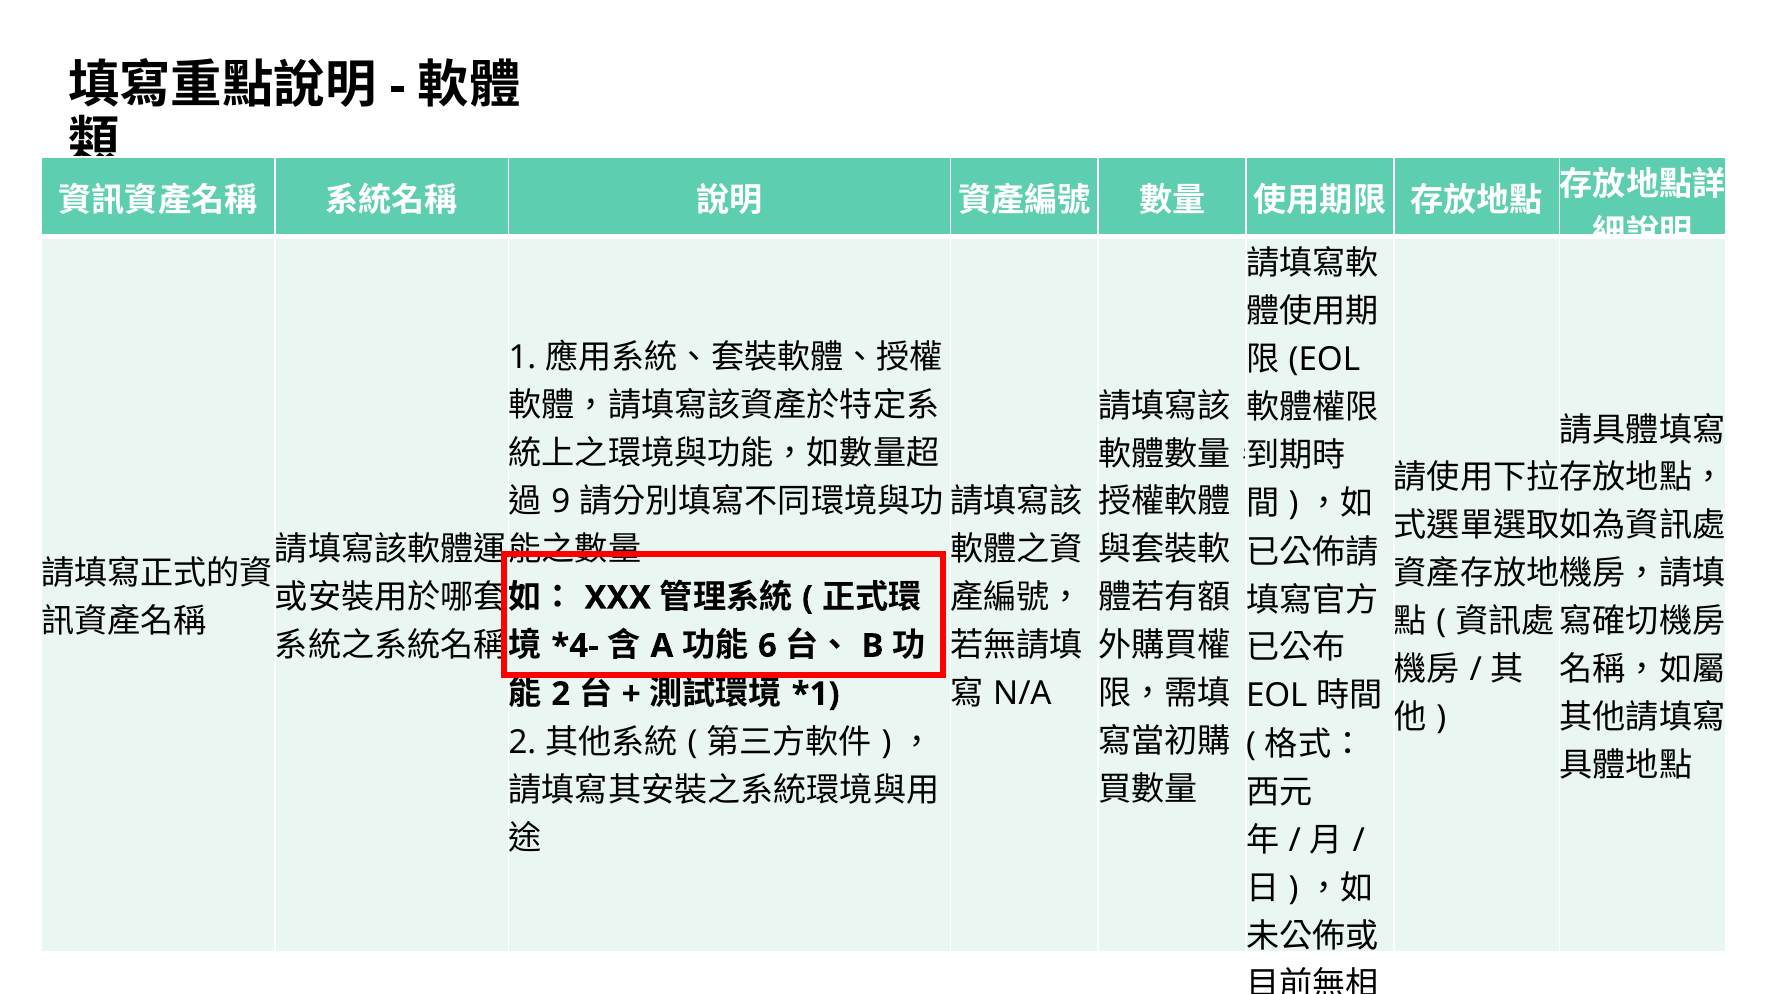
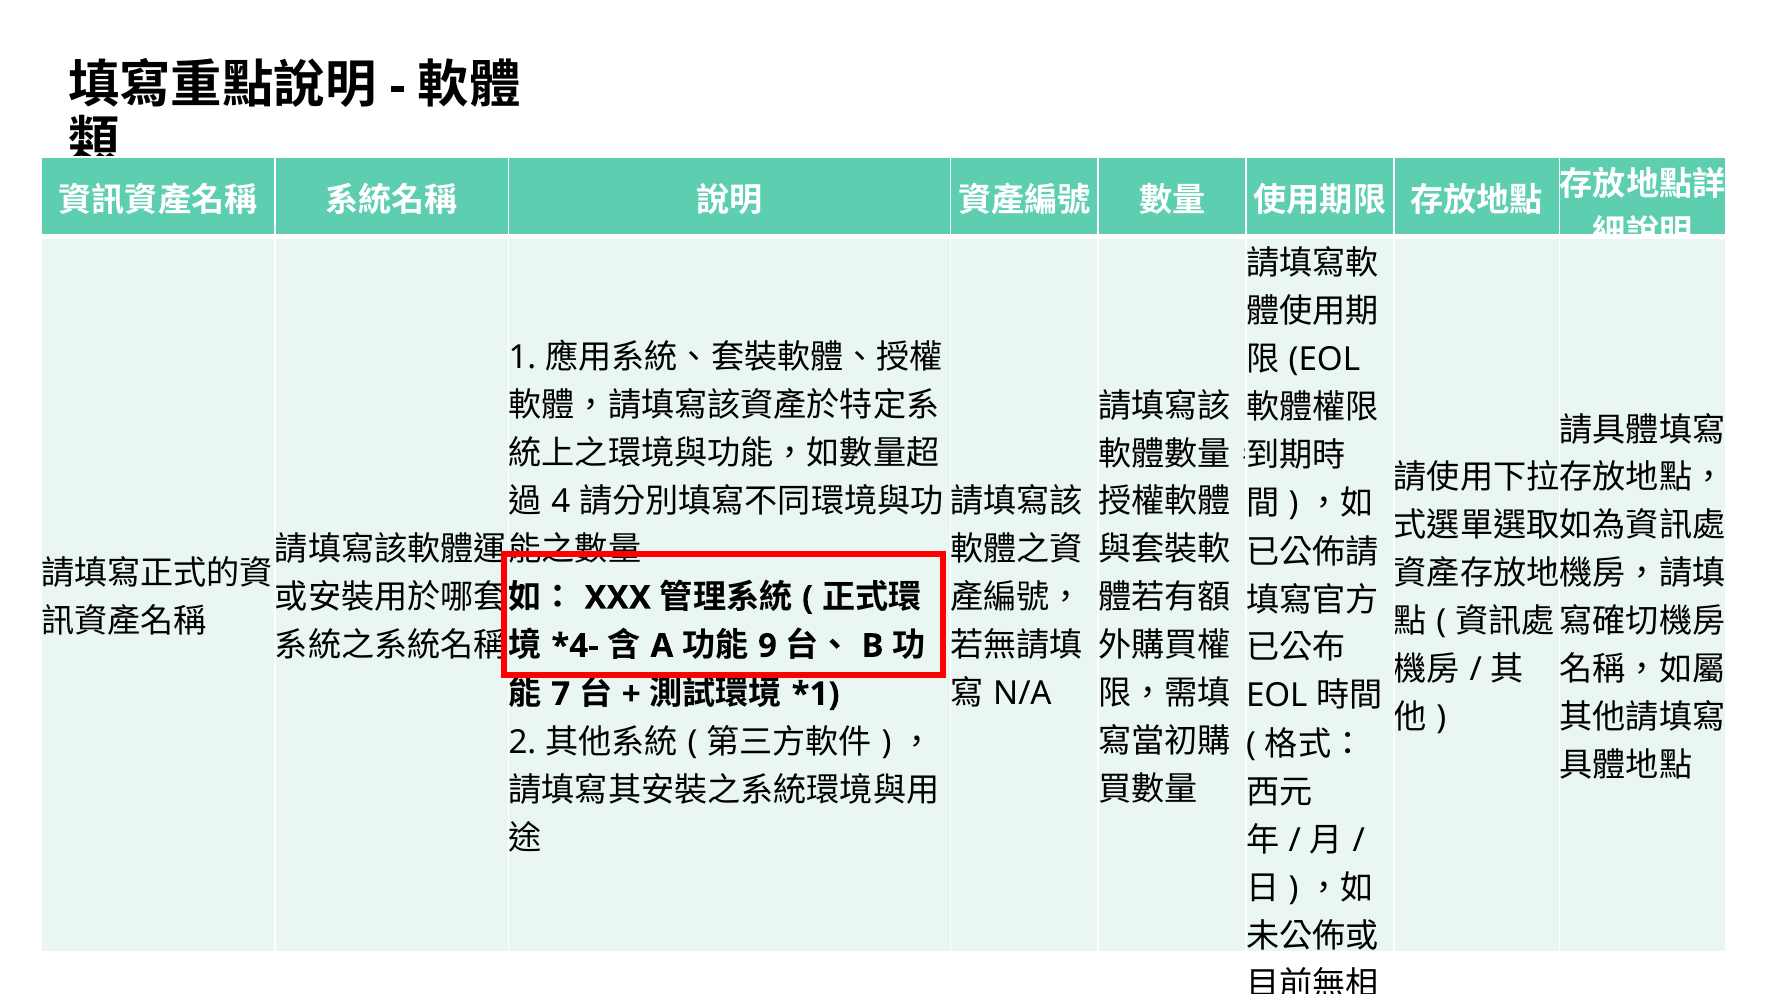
9: 9 -> 4
6: 6 -> 9
2 at (561, 694): 2 -> 7
